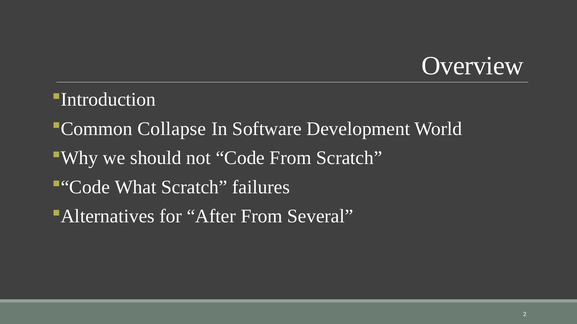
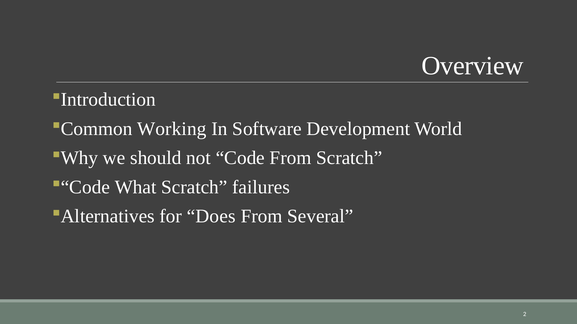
Collapse: Collapse -> Working
After: After -> Does
